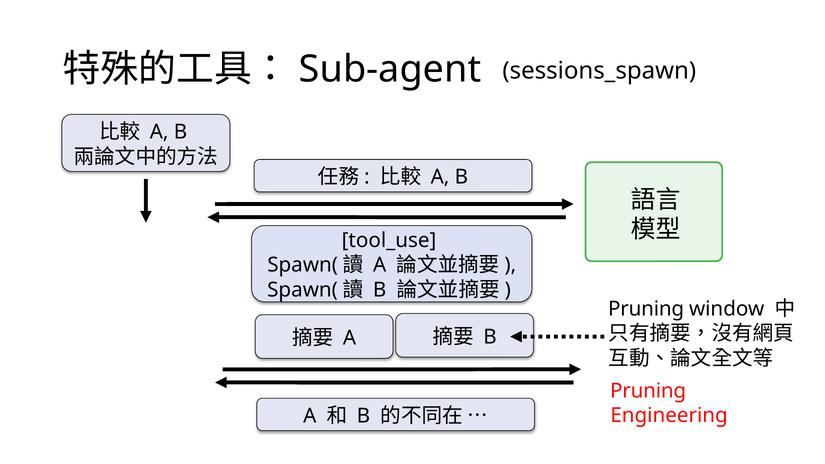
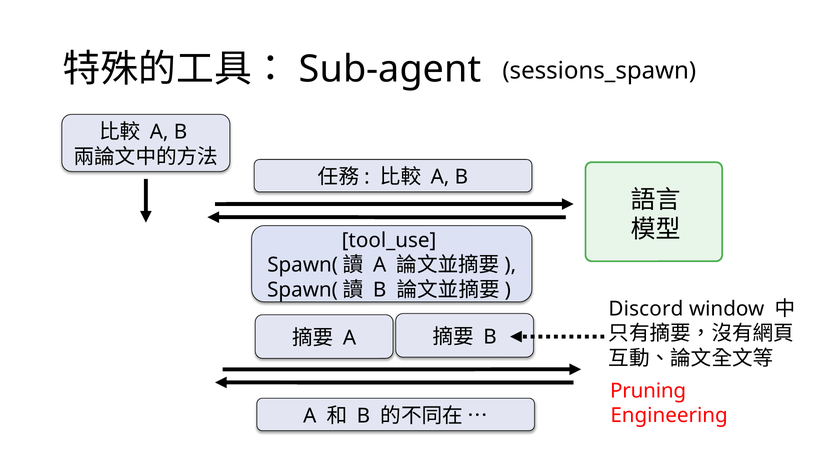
Pruning at (646, 309): Pruning -> Discord
